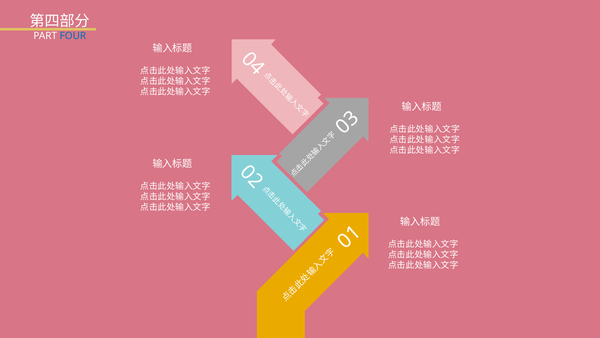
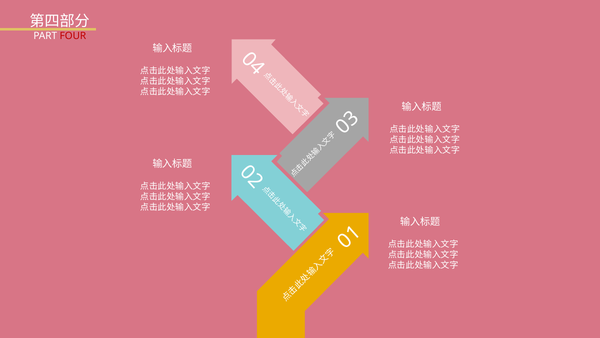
FOUR colour: blue -> red
